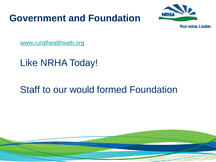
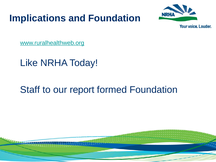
Government: Government -> Implications
would: would -> report
